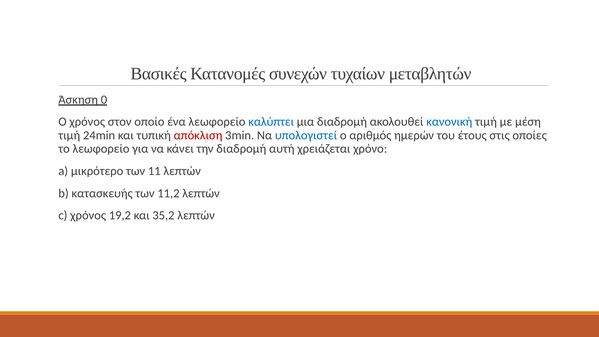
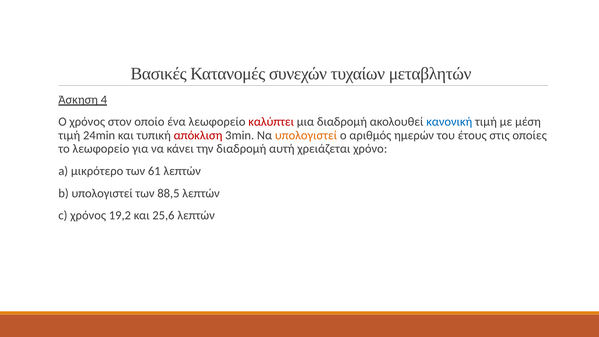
0: 0 -> 4
καλύπτει colour: blue -> red
υπολογιστεί at (306, 135) colour: blue -> orange
11: 11 -> 61
b κατασκευής: κατασκευής -> υπολογιστεί
11,2: 11,2 -> 88,5
35,2: 35,2 -> 25,6
